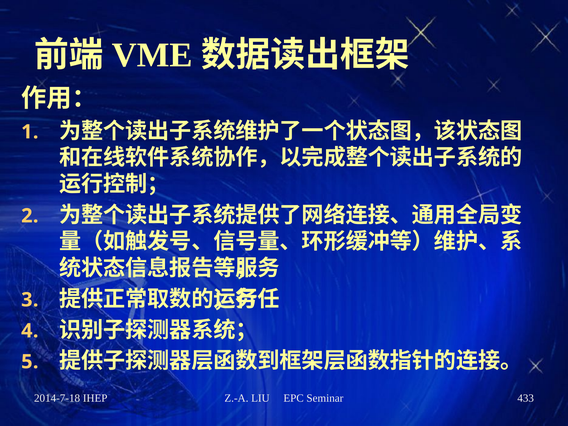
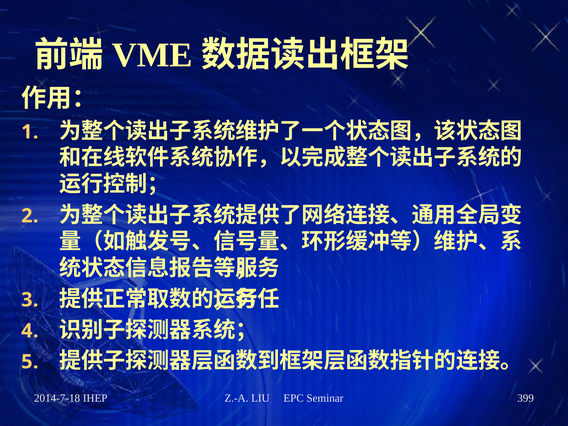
433: 433 -> 399
